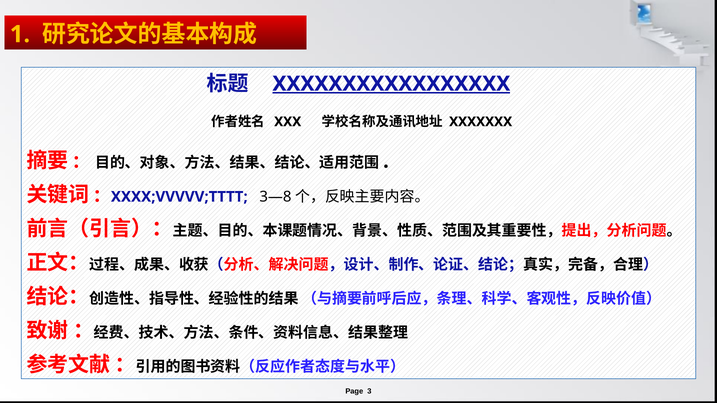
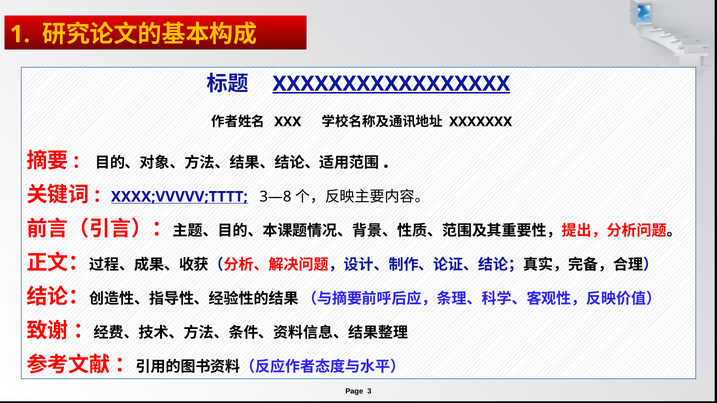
XXXX;VVVVV;TTTT underline: none -> present
